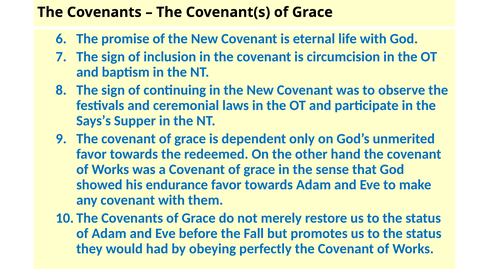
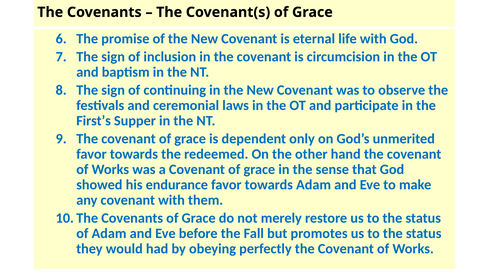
Says’s: Says’s -> First’s
